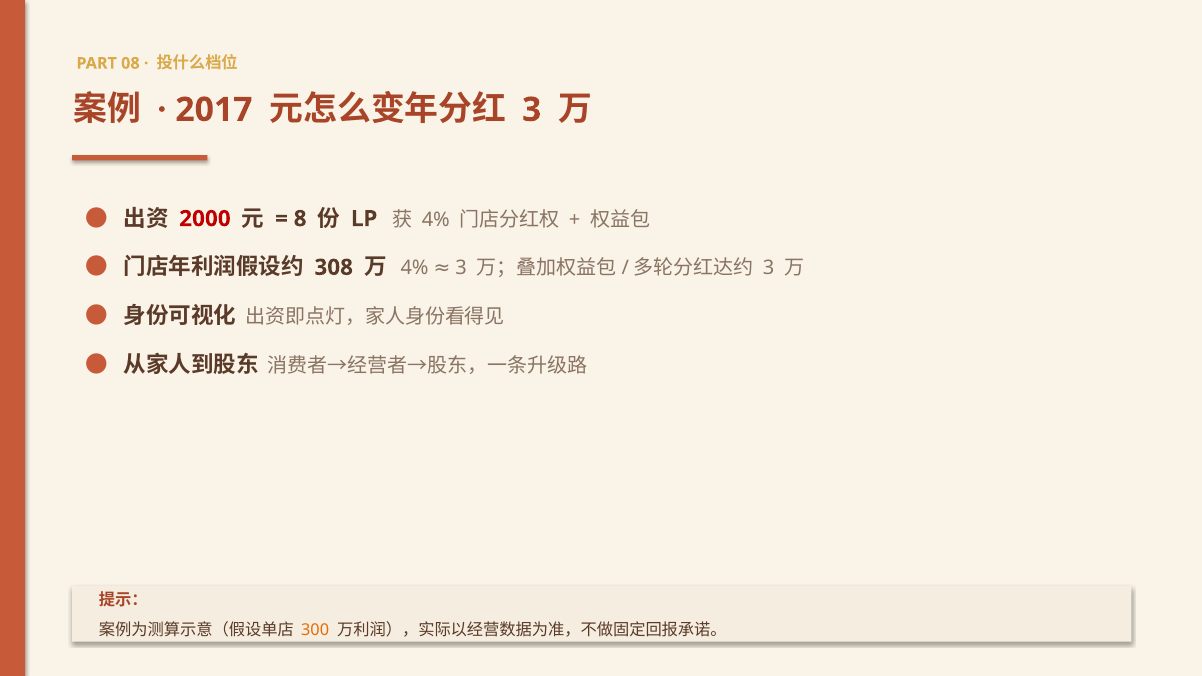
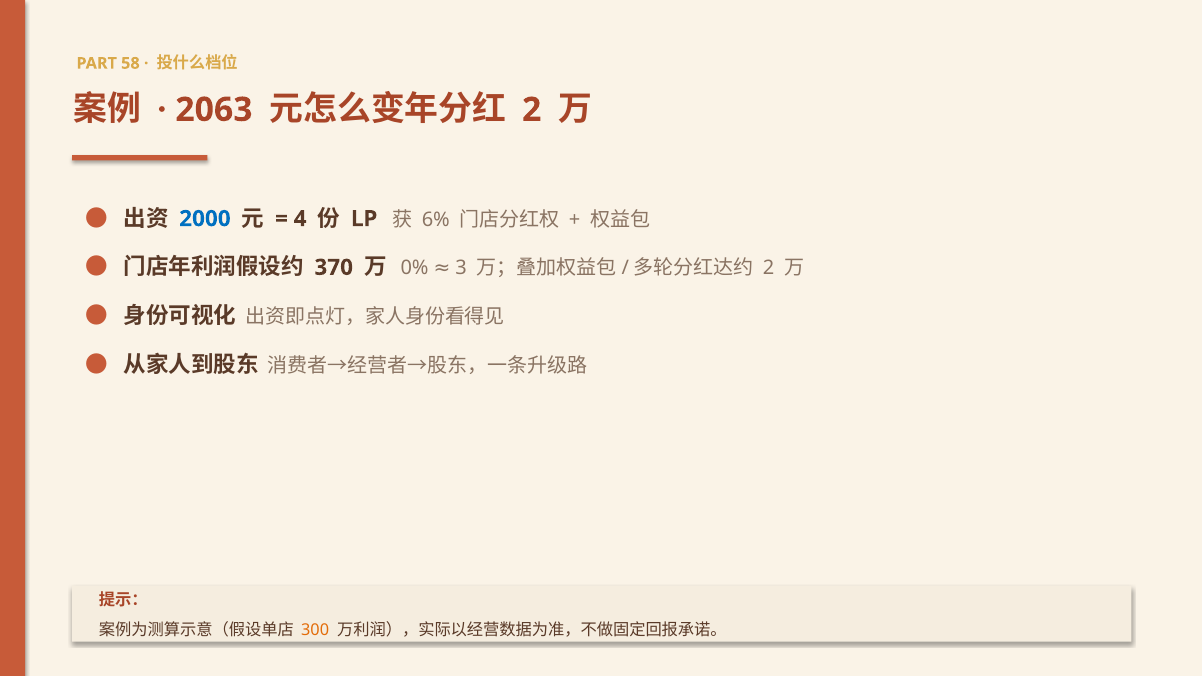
08: 08 -> 58
2017: 2017 -> 2063
3 at (532, 110): 3 -> 2
2000 colour: red -> blue
8: 8 -> 4
4% at (436, 220): 4% -> 6%
308: 308 -> 370
4% at (415, 268): 4% -> 0%
3 at (769, 268): 3 -> 2
